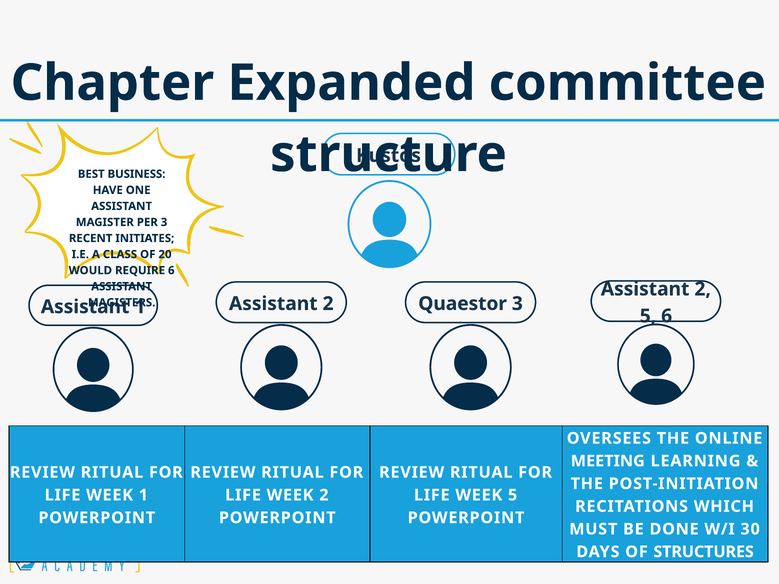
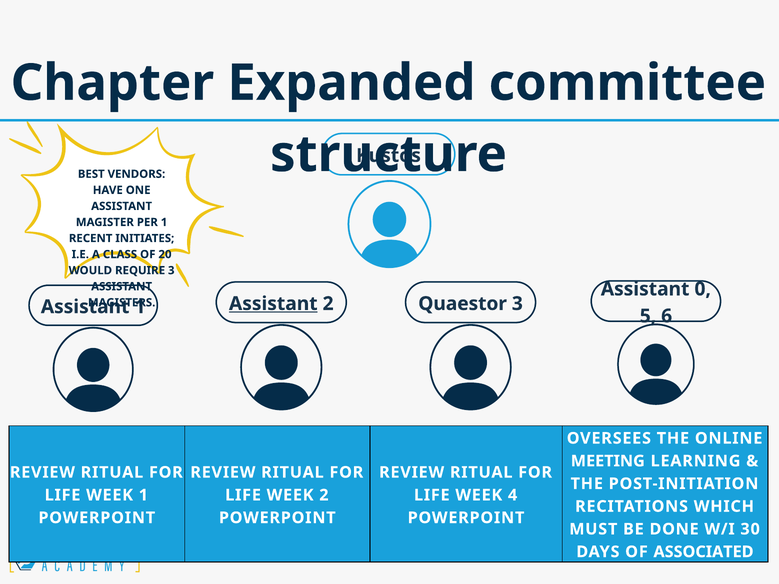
BUSINESS: BUSINESS -> VENDORS
PER 3: 3 -> 1
REQUIRE 6: 6 -> 3
2 at (703, 289): 2 -> 0
Assistant at (273, 304) underline: none -> present
WEEK 5: 5 -> 4
STRUCTURES: STRUCTURES -> ASSOCIATED
